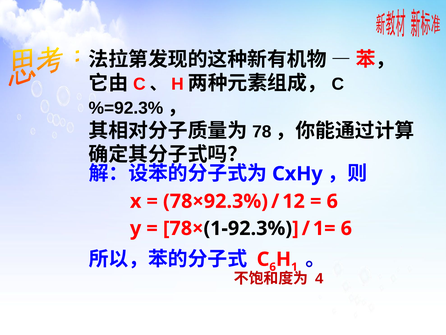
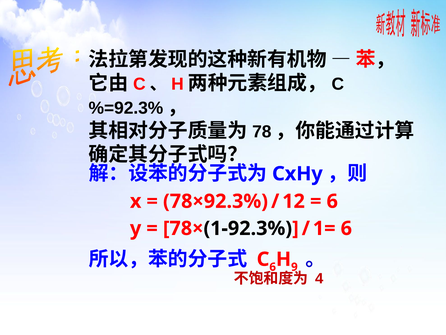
1: 1 -> 9
